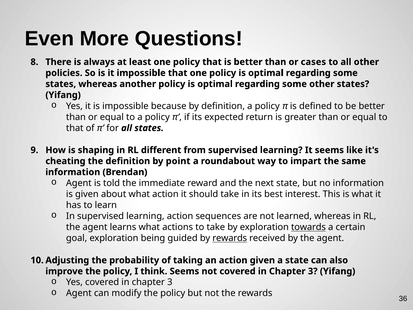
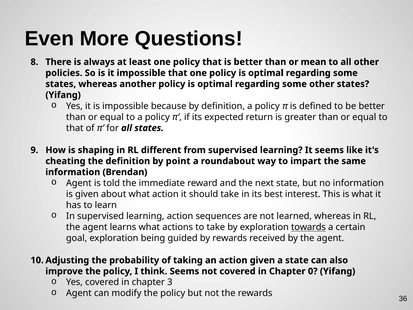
cases: cases -> mean
rewards at (230, 238) underline: present -> none
3 at (313, 271): 3 -> 0
